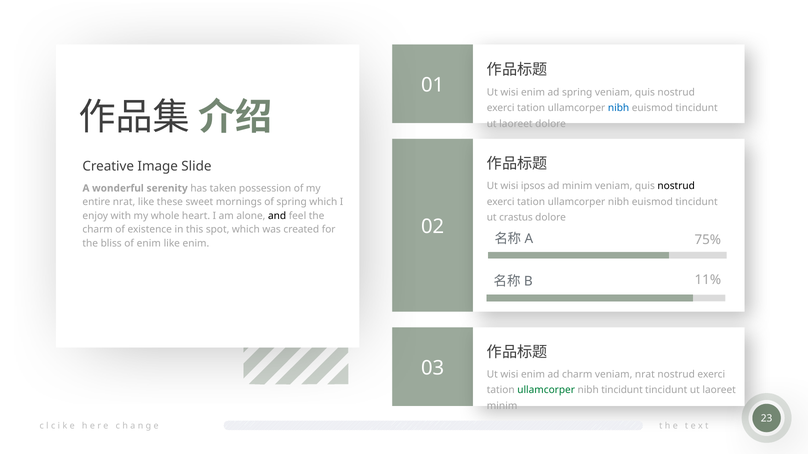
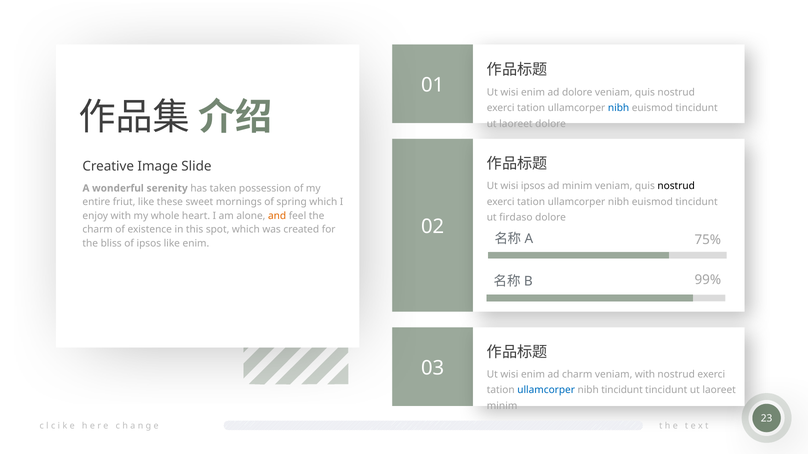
ad spring: spring -> dolore
entire nrat: nrat -> friut
and colour: black -> orange
crastus: crastus -> firdaso
of enim: enim -> ipsos
11%: 11% -> 99%
veniam nrat: nrat -> with
ullamcorper at (546, 391) colour: green -> blue
